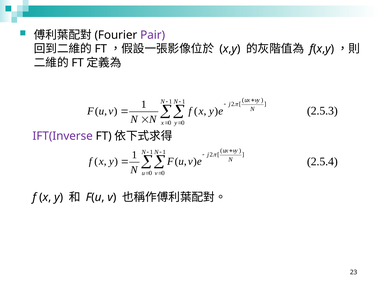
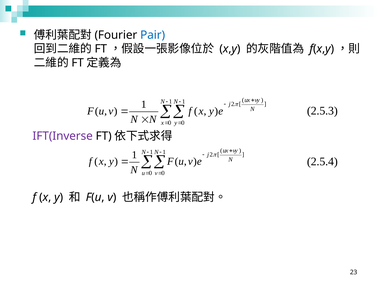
Pair colour: purple -> blue
